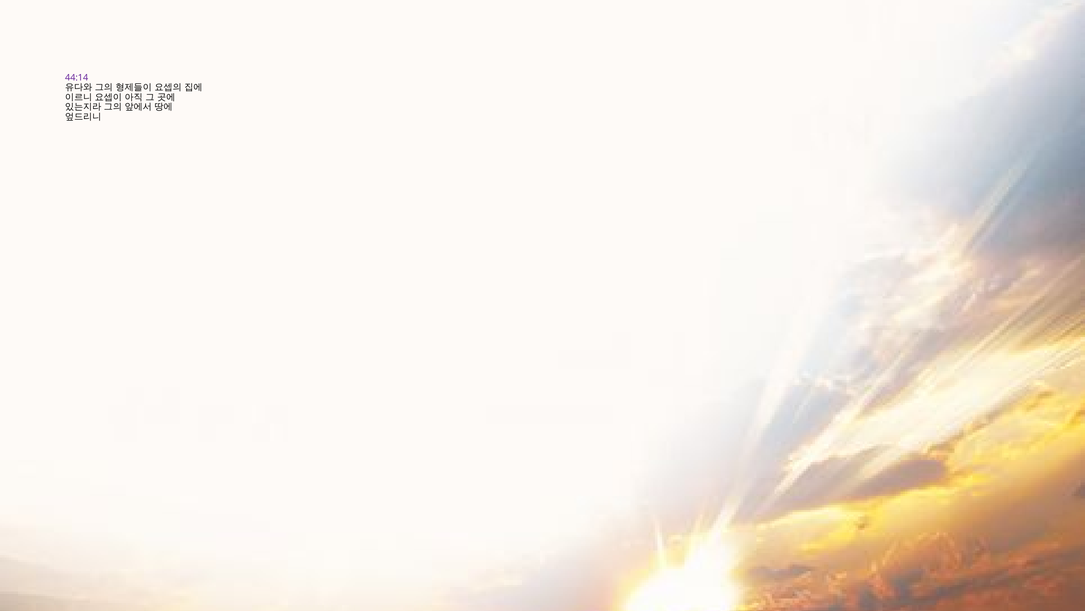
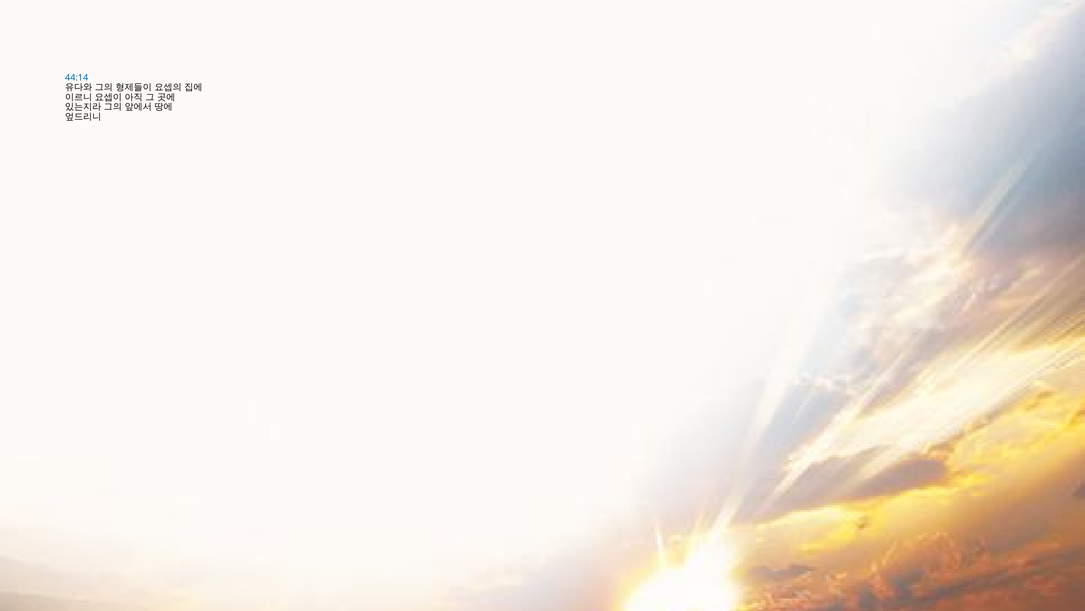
44:14 colour: purple -> blue
